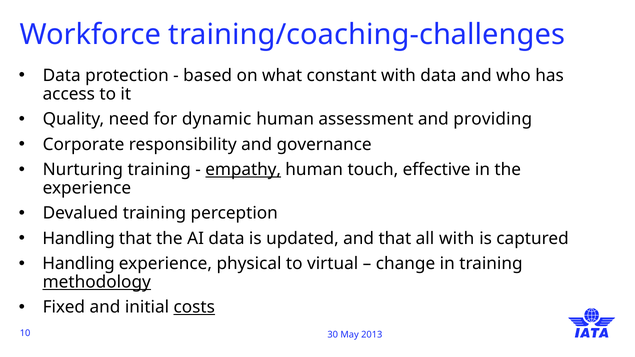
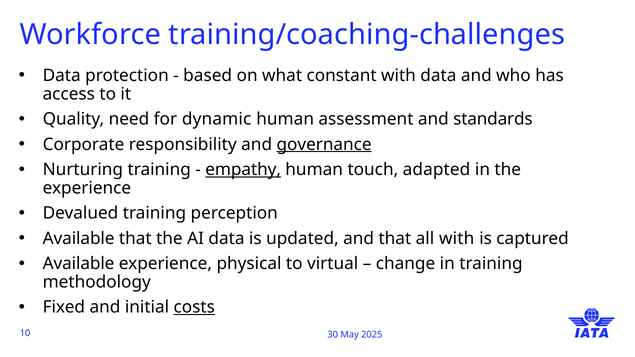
providing: providing -> standards
governance underline: none -> present
effective: effective -> adapted
Handling at (79, 239): Handling -> Available
Handling at (79, 264): Handling -> Available
methodology underline: present -> none
2013: 2013 -> 2025
